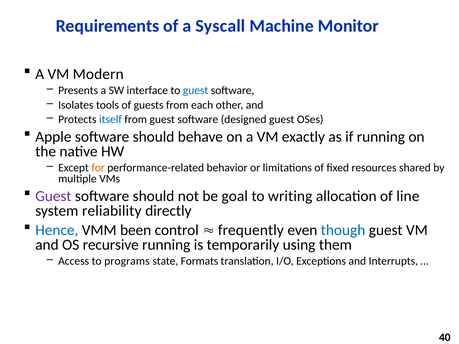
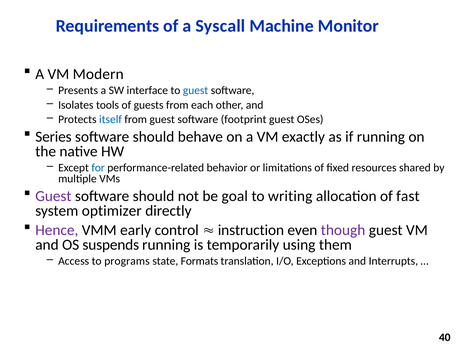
designed: designed -> footprint
Apple: Apple -> Series
for colour: orange -> blue
line: line -> fast
reliability: reliability -> optimizer
Hence colour: blue -> purple
been: been -> early
frequently: frequently -> instruction
though colour: blue -> purple
recursive: recursive -> suspends
